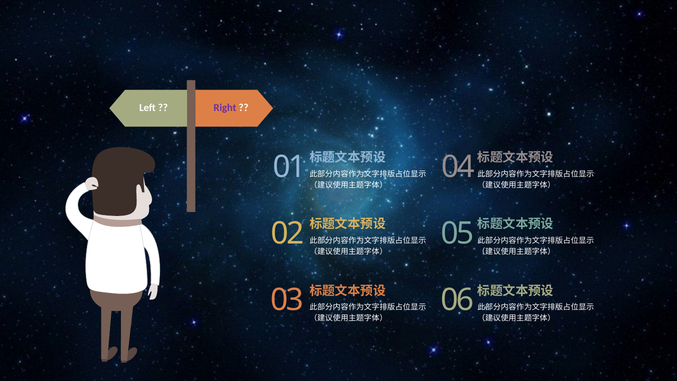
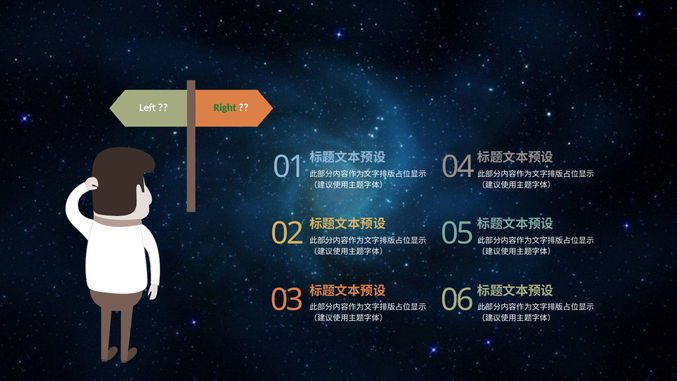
Right colour: purple -> green
